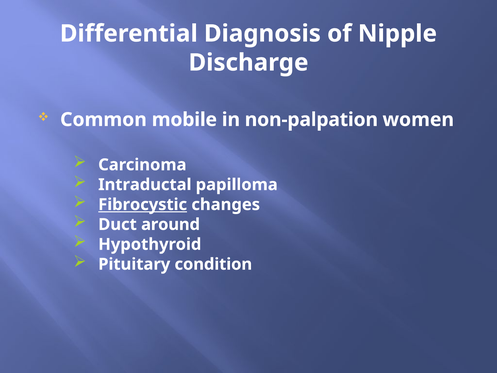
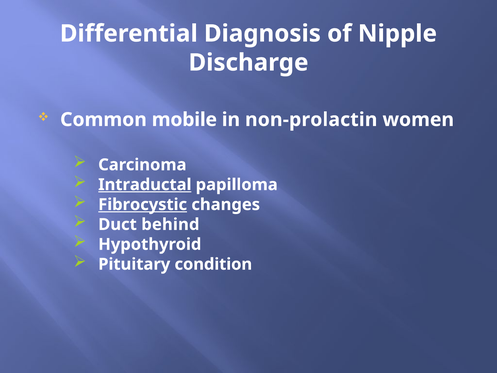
non-palpation: non-palpation -> non-prolactin
Intraductal underline: none -> present
around: around -> behind
